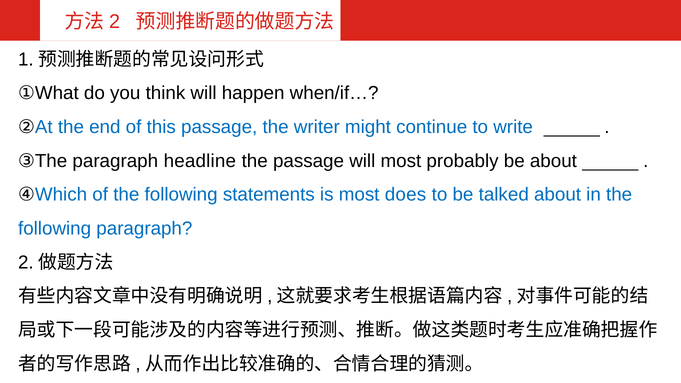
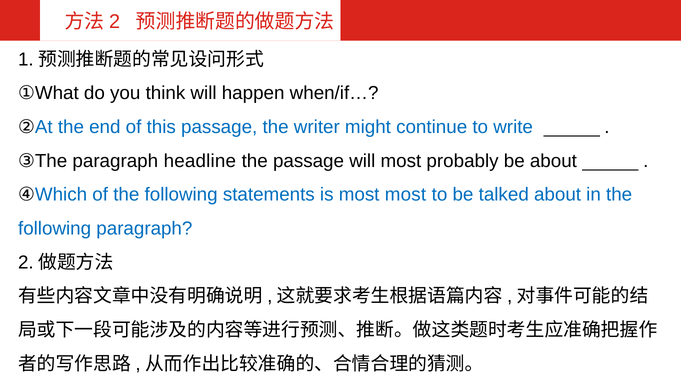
most does: does -> most
